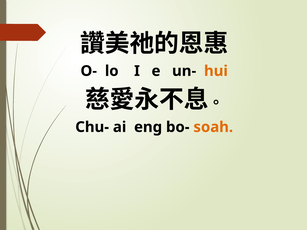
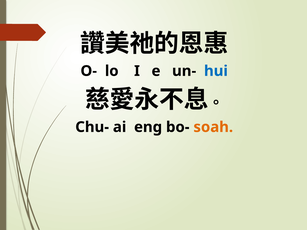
hui colour: orange -> blue
